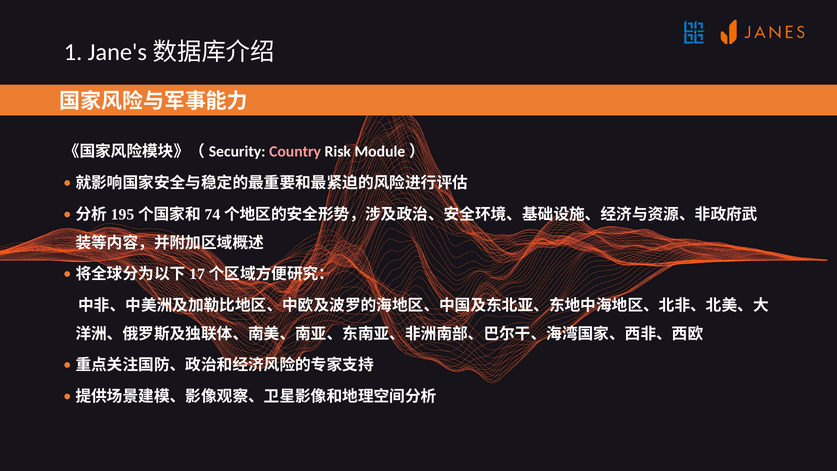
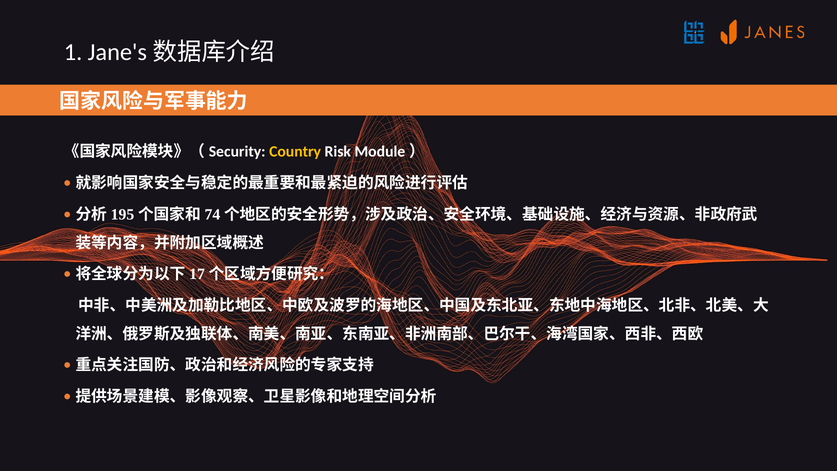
Country colour: pink -> yellow
